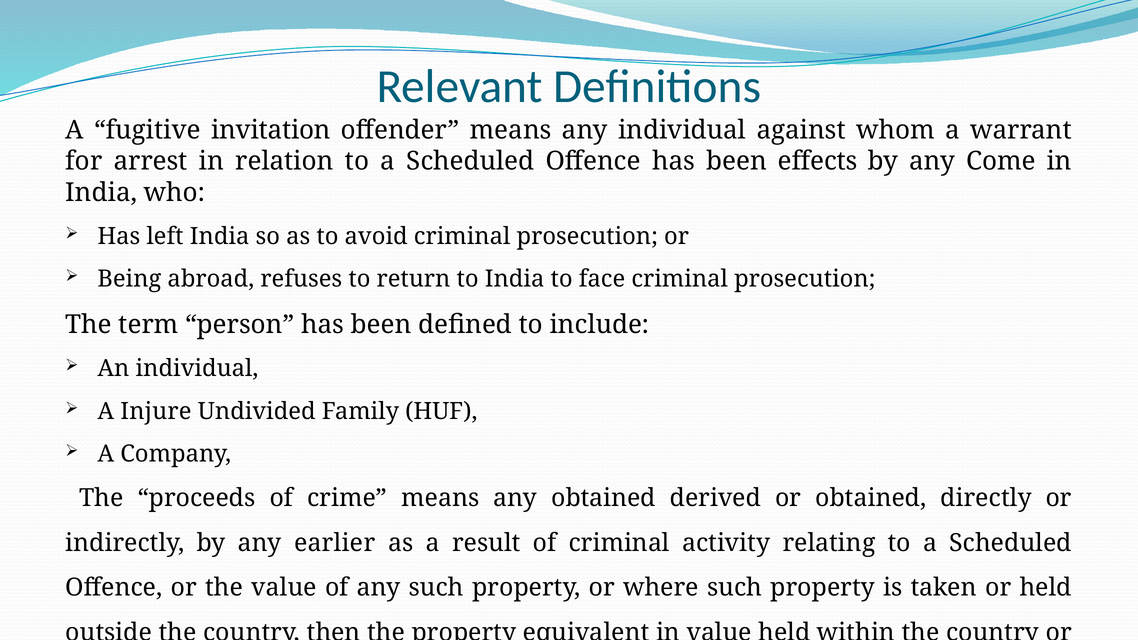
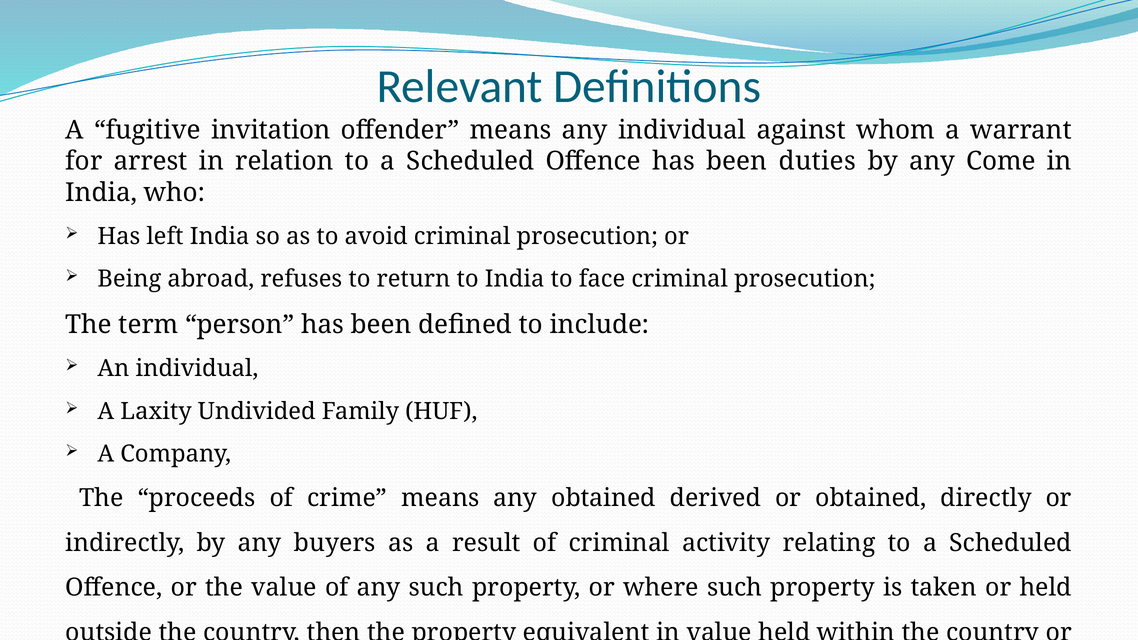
effects: effects -> duties
Injure: Injure -> Laxity
earlier: earlier -> buyers
